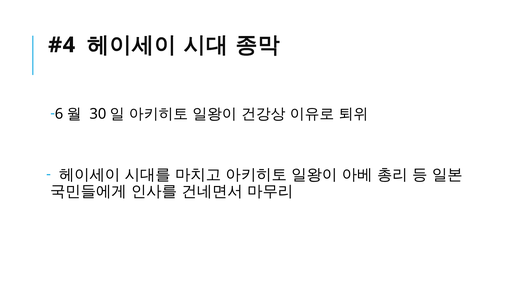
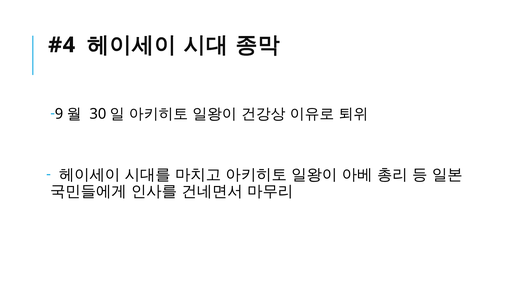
6: 6 -> 9
